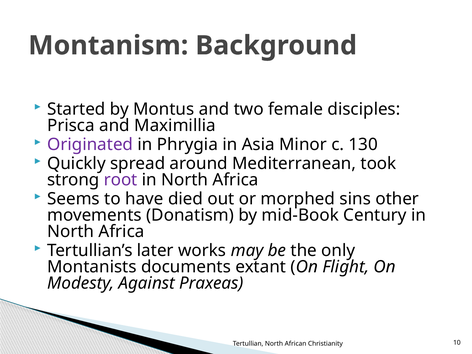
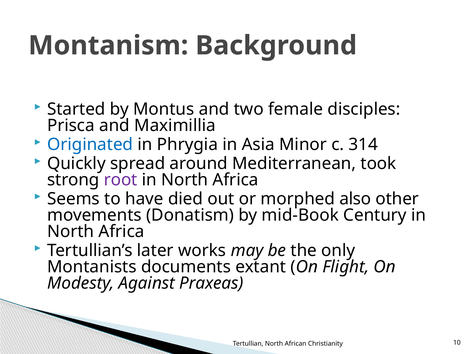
Originated colour: purple -> blue
130: 130 -> 314
sins: sins -> also
